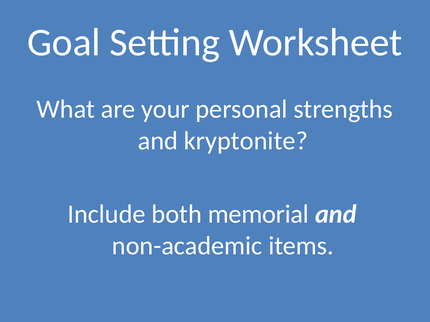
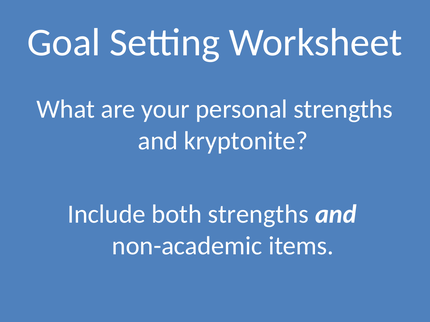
both memorial: memorial -> strengths
